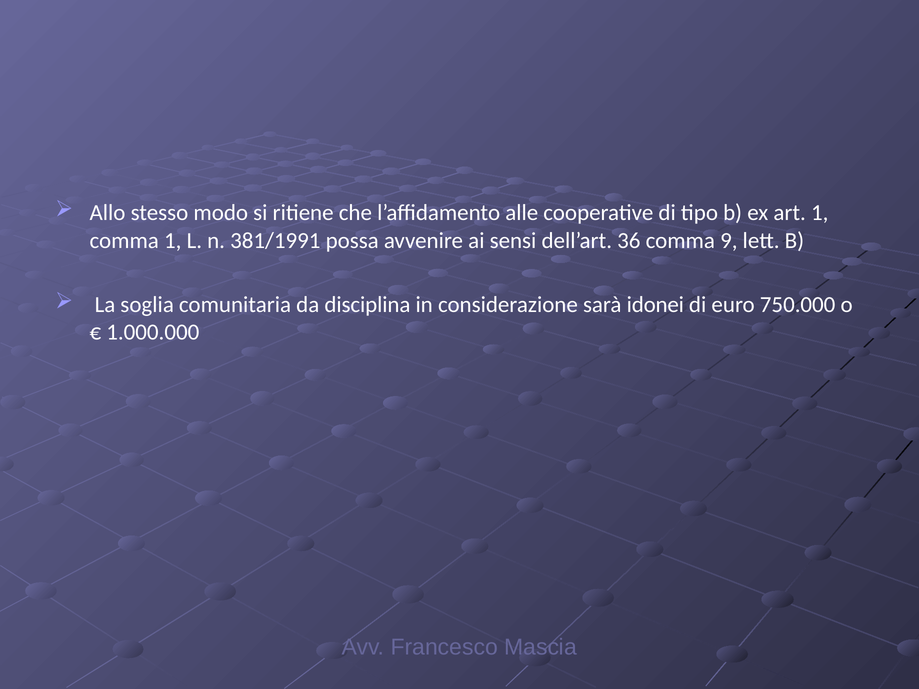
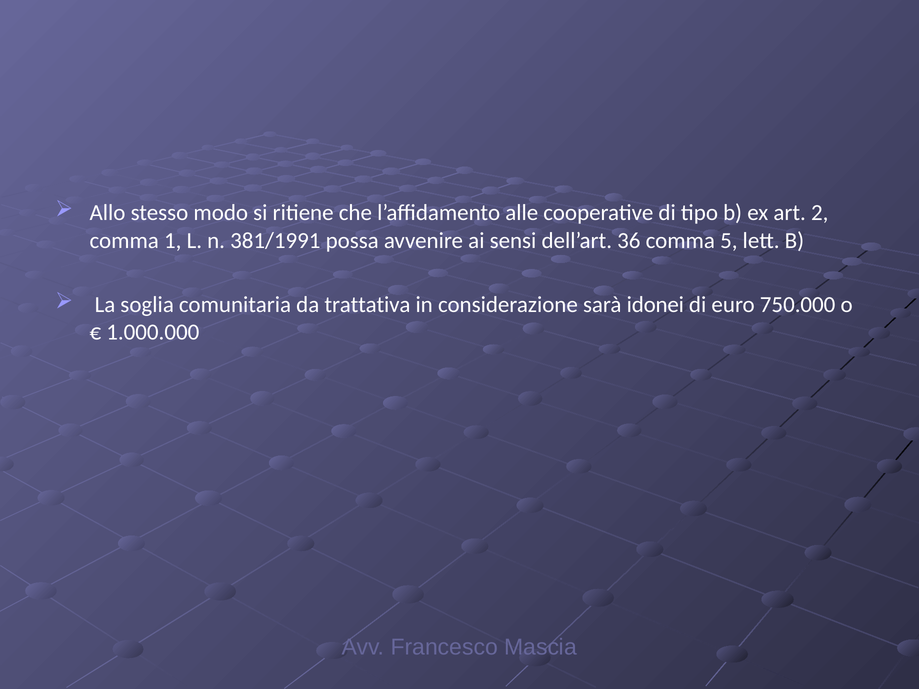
art 1: 1 -> 2
9: 9 -> 5
disciplina: disciplina -> trattativa
